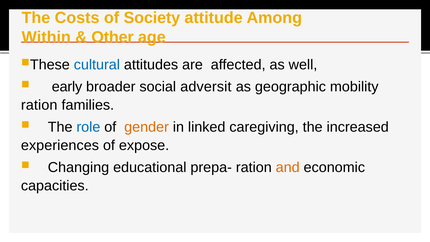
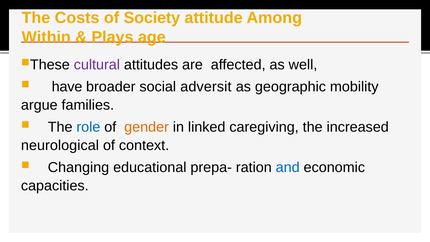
Other: Other -> Plays
cultural colour: blue -> purple
early: early -> have
ration at (39, 105): ration -> argue
experiences: experiences -> neurological
expose: expose -> context
and colour: orange -> blue
